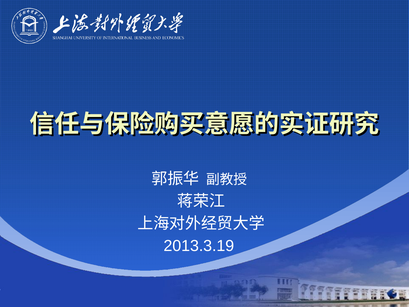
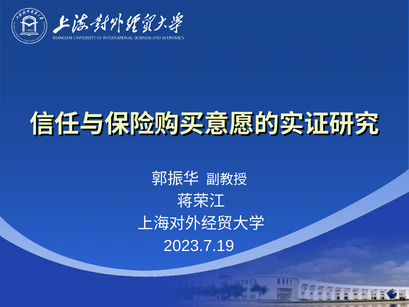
2013.3.19: 2013.3.19 -> 2023.7.19
